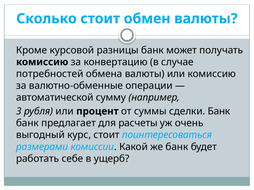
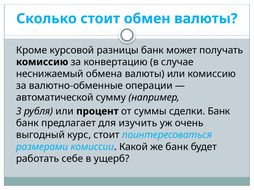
потребностей: потребностей -> неснижаемый
расчеты: расчеты -> изучить
